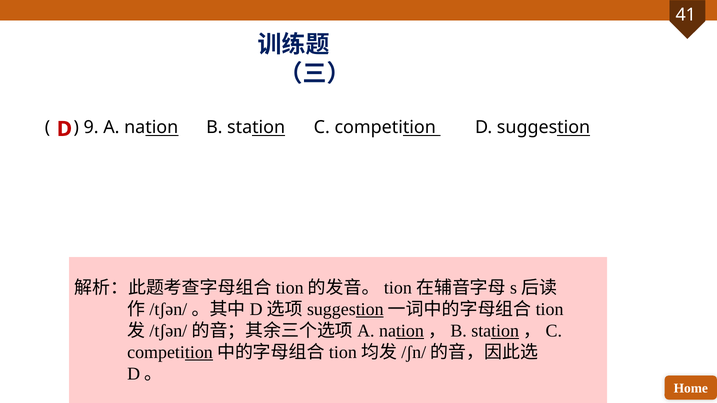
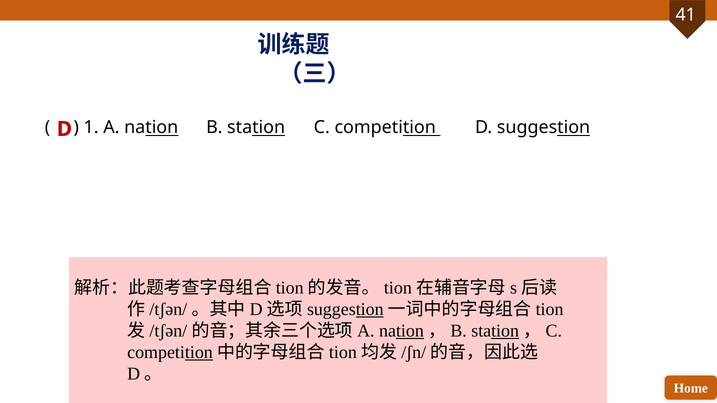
9: 9 -> 1
